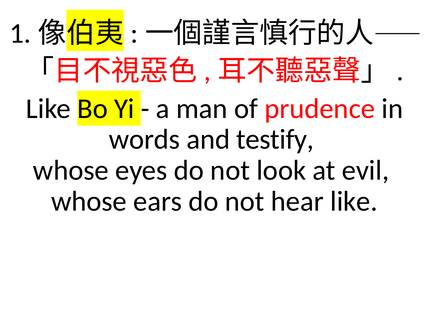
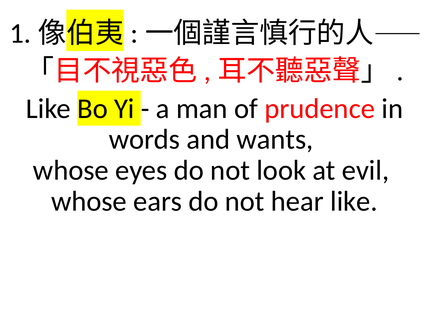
testify: testify -> wants
